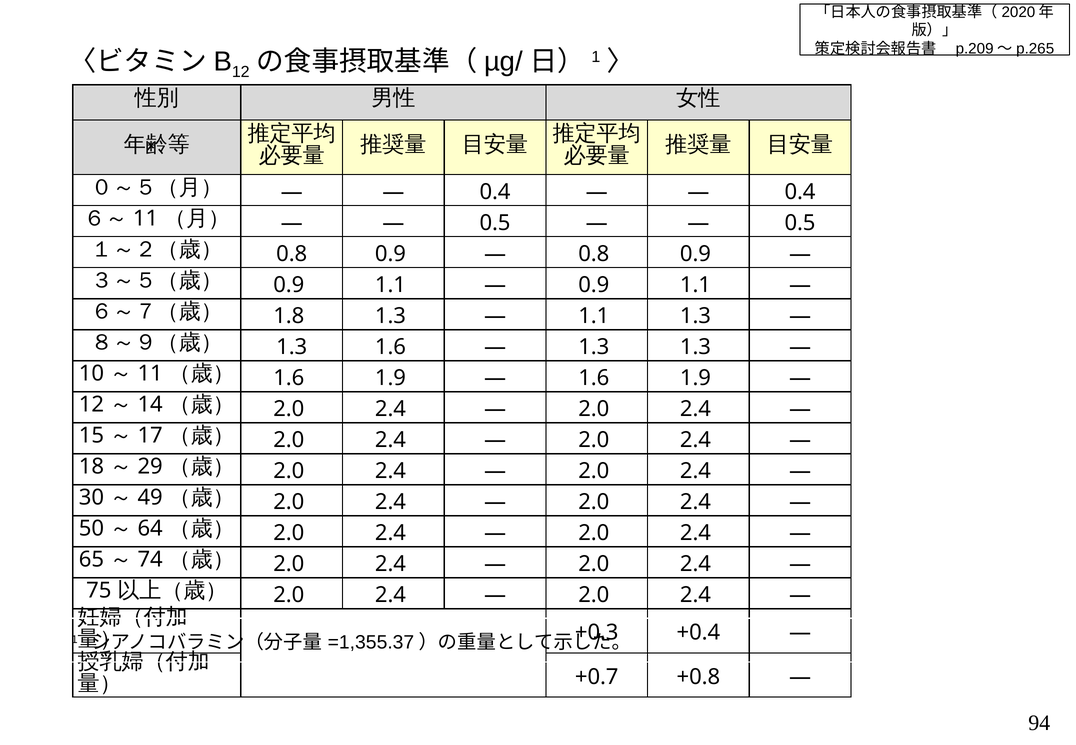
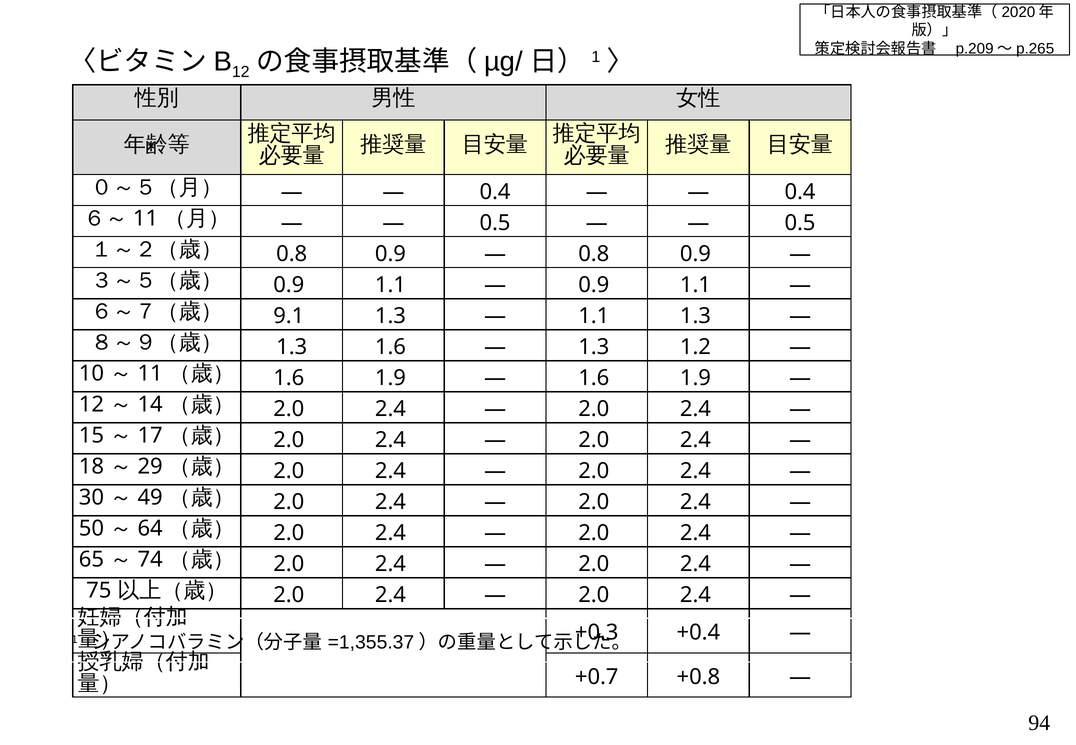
1.8: 1.8 -> 9.1
1.3 1.3: 1.3 -> 1.2
